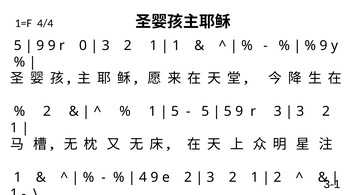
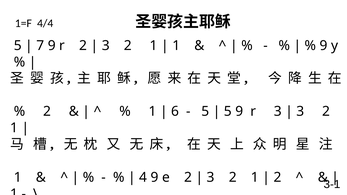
9 at (40, 46): 9 -> 7
r 0: 0 -> 2
5 at (175, 112): 5 -> 6
